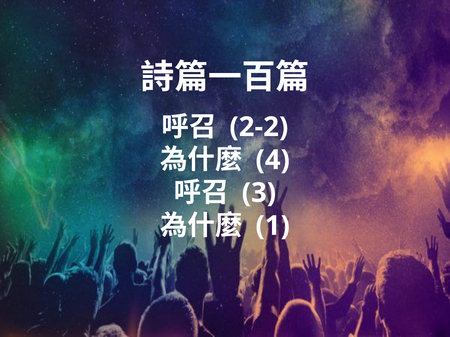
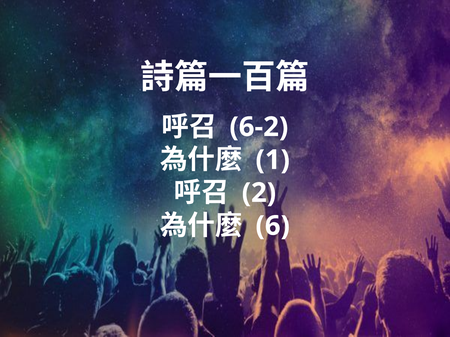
2-2: 2-2 -> 6-2
4: 4 -> 1
3: 3 -> 2
1: 1 -> 6
